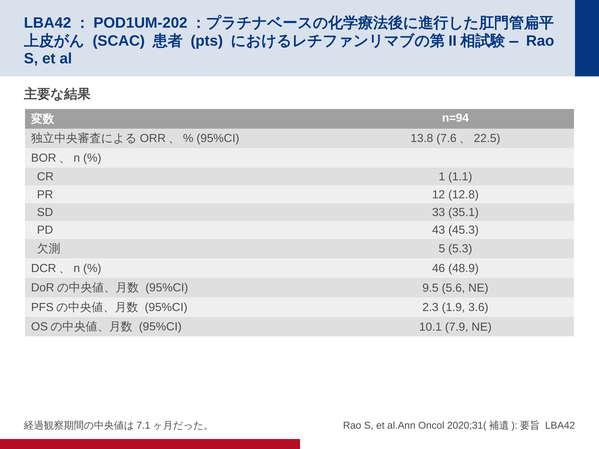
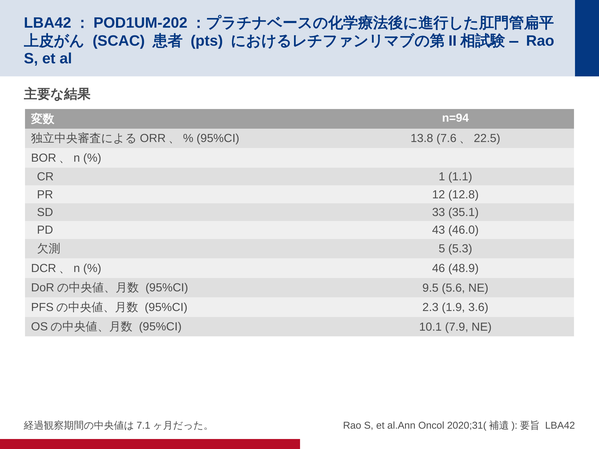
45.3: 45.3 -> 46.0
